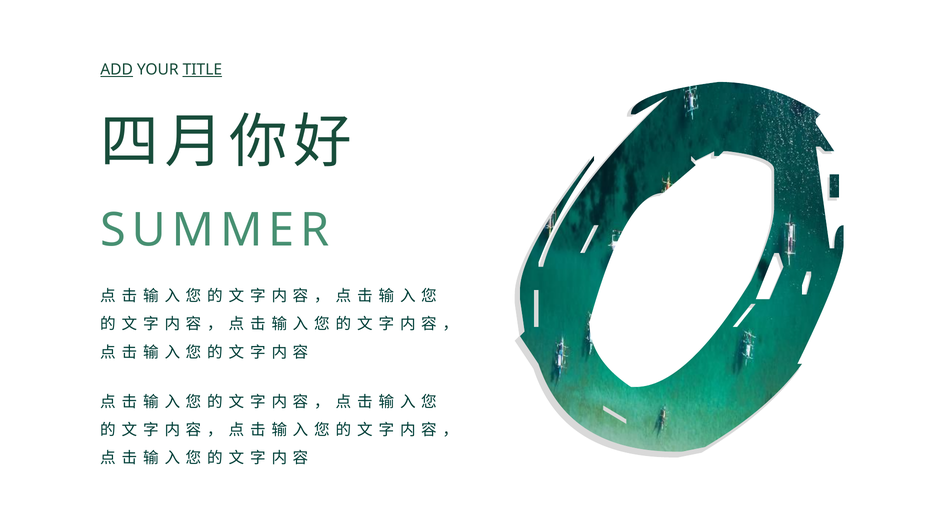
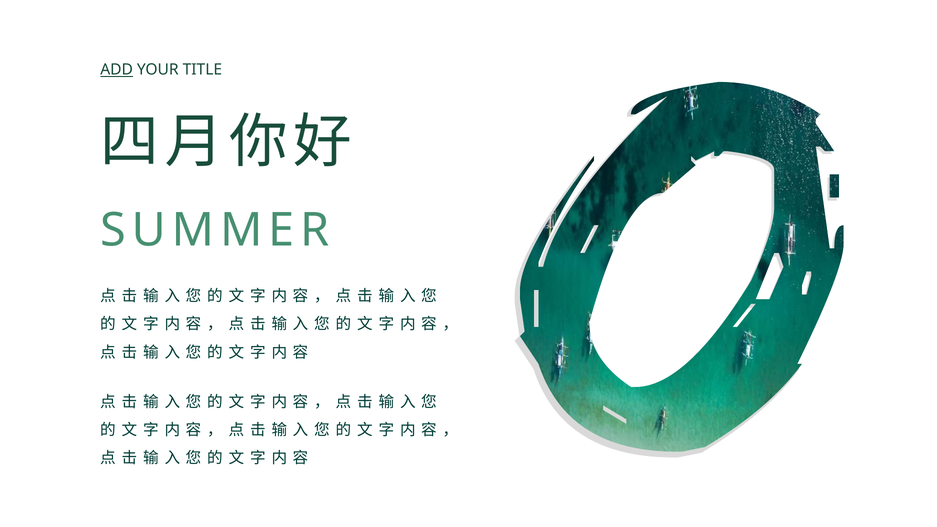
TITLE underline: present -> none
